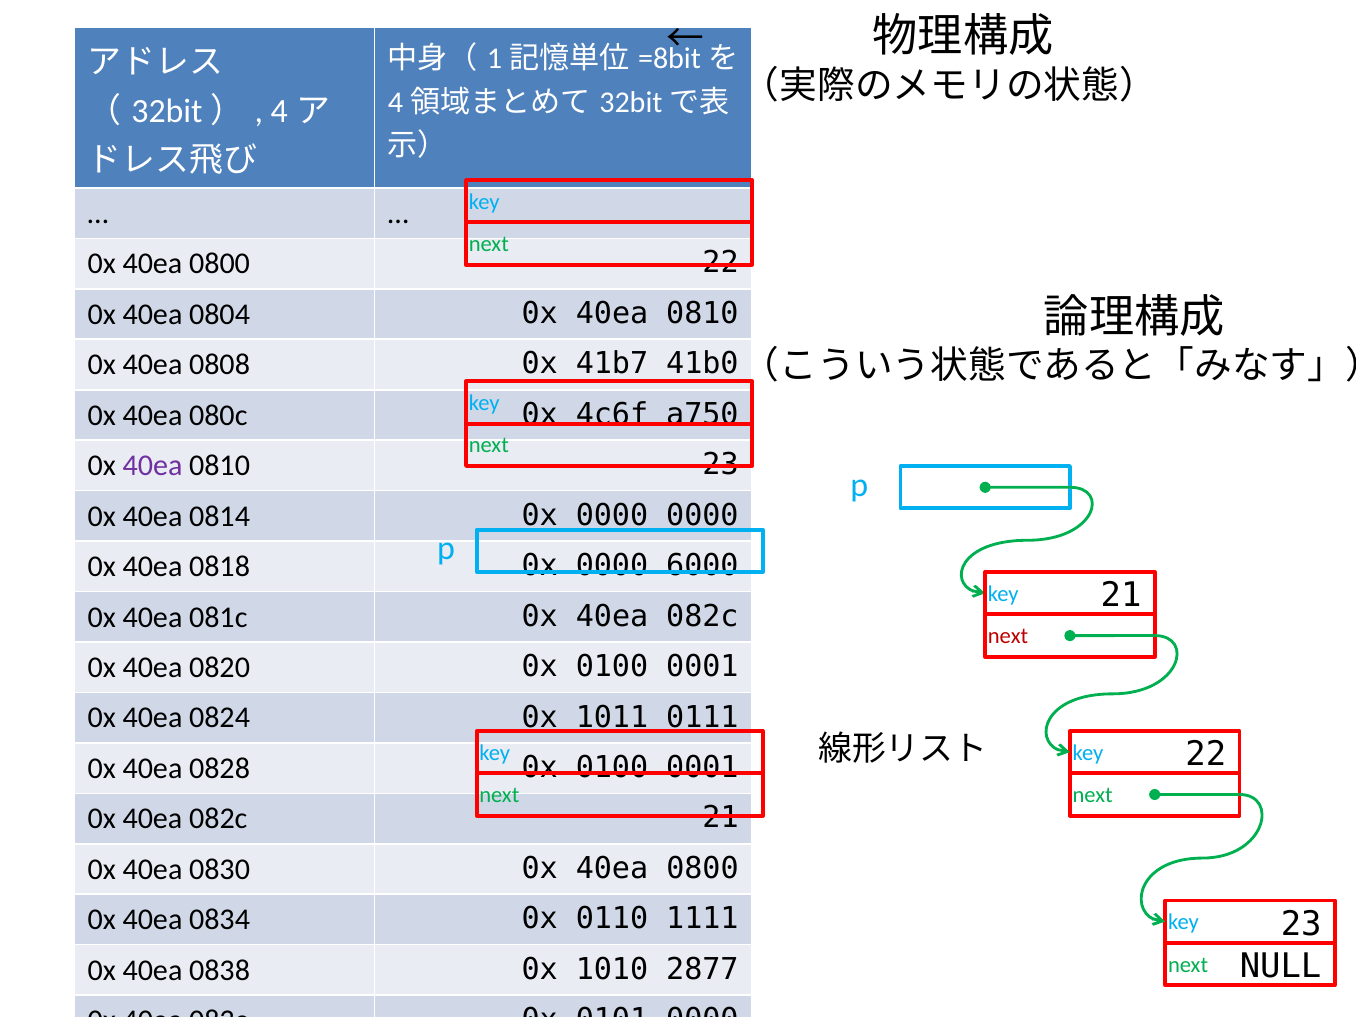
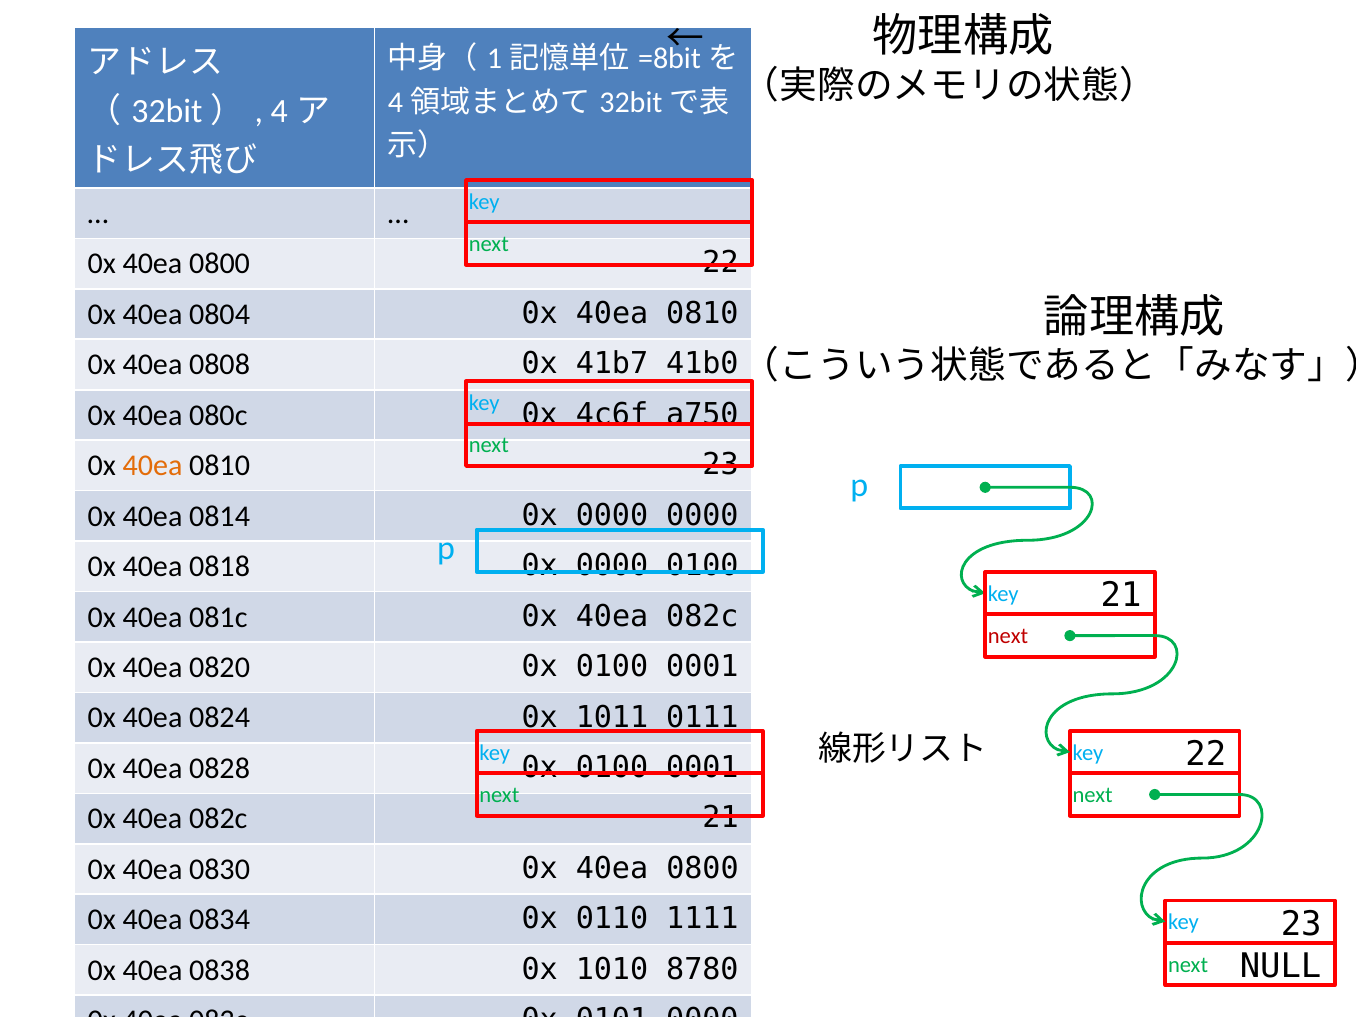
40ea at (153, 466) colour: purple -> orange
0000 6000: 6000 -> 0100
2877: 2877 -> 8780
